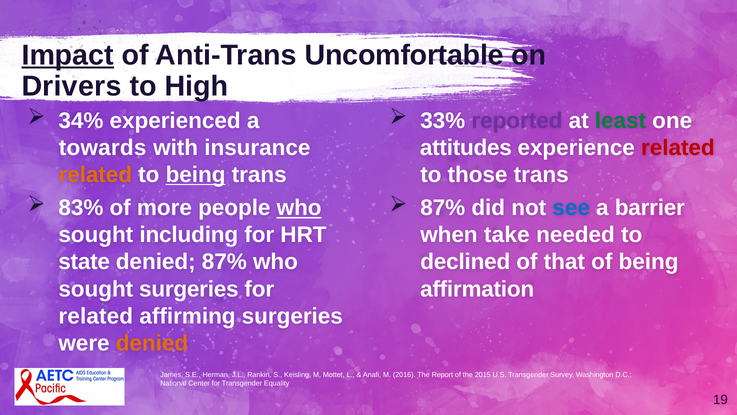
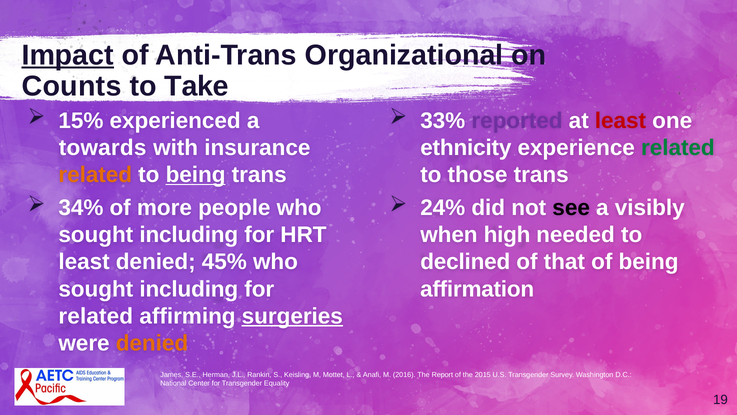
Uncomfortable: Uncomfortable -> Organizational
Drivers: Drivers -> Counts
High: High -> Take
34%: 34% -> 15%
least at (620, 121) colour: green -> red
attitudes: attitudes -> ethnicity
related at (678, 148) colour: red -> green
83%: 83% -> 34%
who at (299, 208) underline: present -> none
87% at (443, 208): 87% -> 24%
see colour: blue -> black
barrier: barrier -> visibly
take: take -> high
state at (84, 262): state -> least
denied 87%: 87% -> 45%
surgeries at (189, 289): surgeries -> including
surgeries at (292, 316) underline: none -> present
